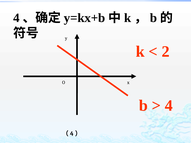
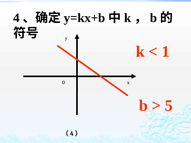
2: 2 -> 1
4 at (169, 106): 4 -> 5
